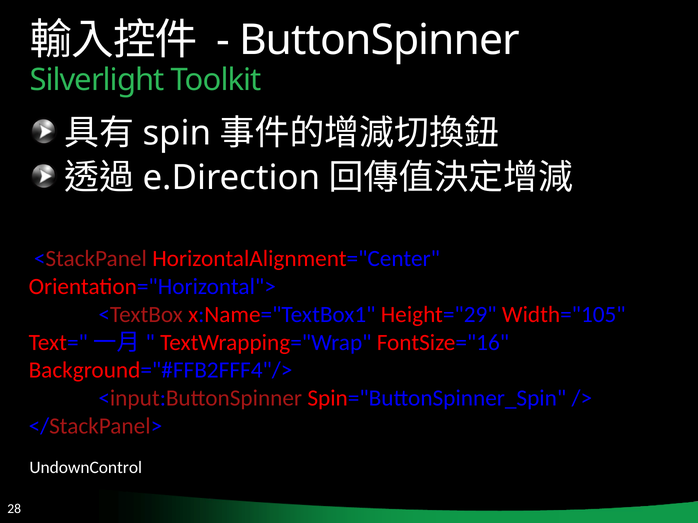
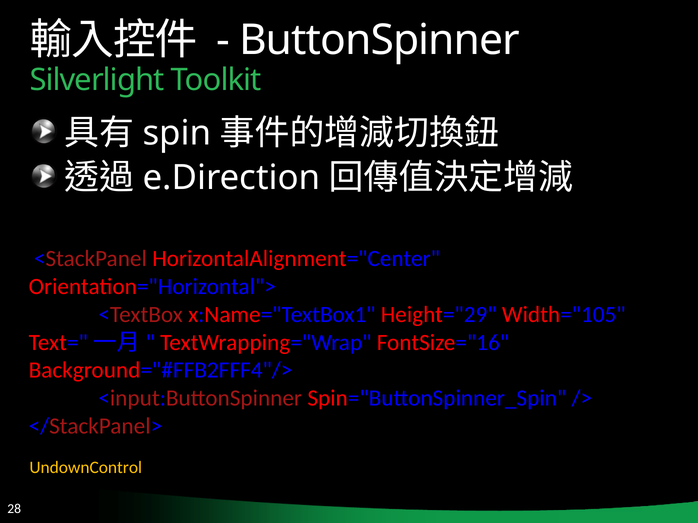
UndownControl colour: white -> yellow
